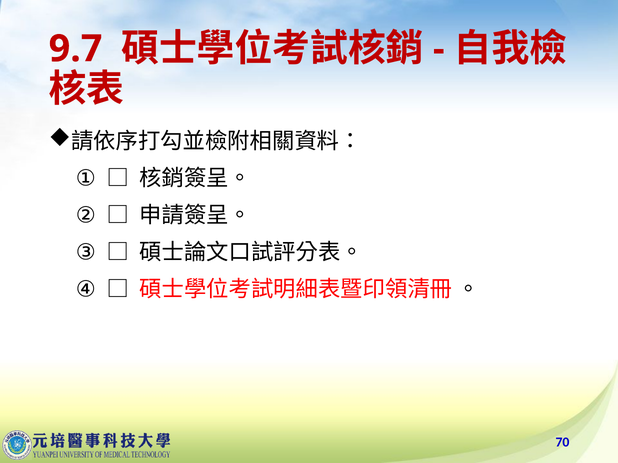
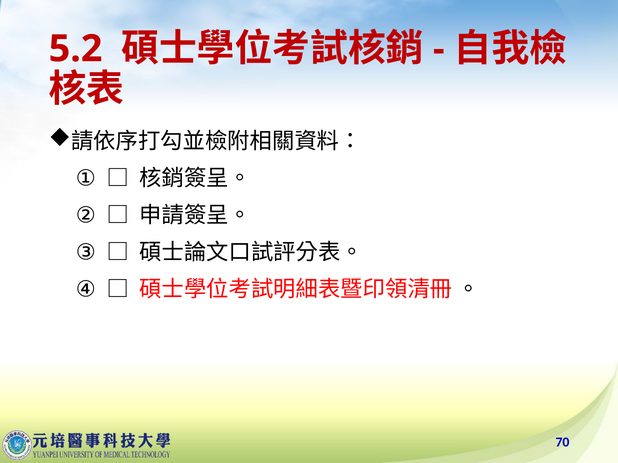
9.7: 9.7 -> 5.2
